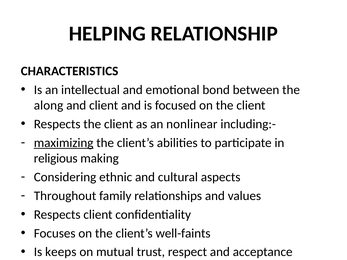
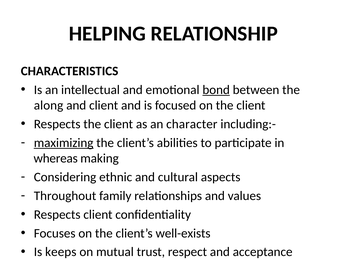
bond underline: none -> present
nonlinear: nonlinear -> character
religious: religious -> whereas
well-faints: well-faints -> well-exists
